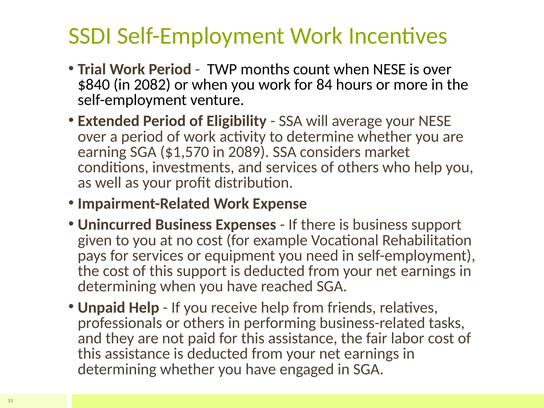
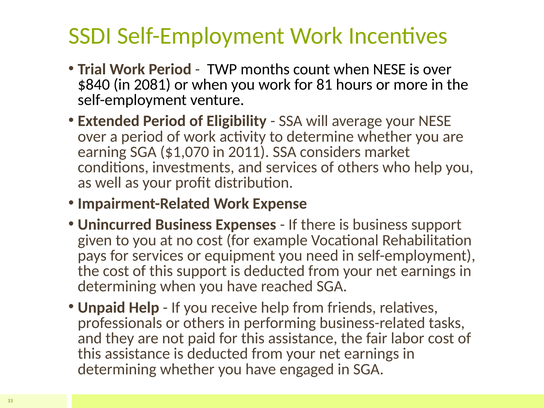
2082: 2082 -> 2081
84: 84 -> 81
$1,570: $1,570 -> $1,070
2089: 2089 -> 2011
